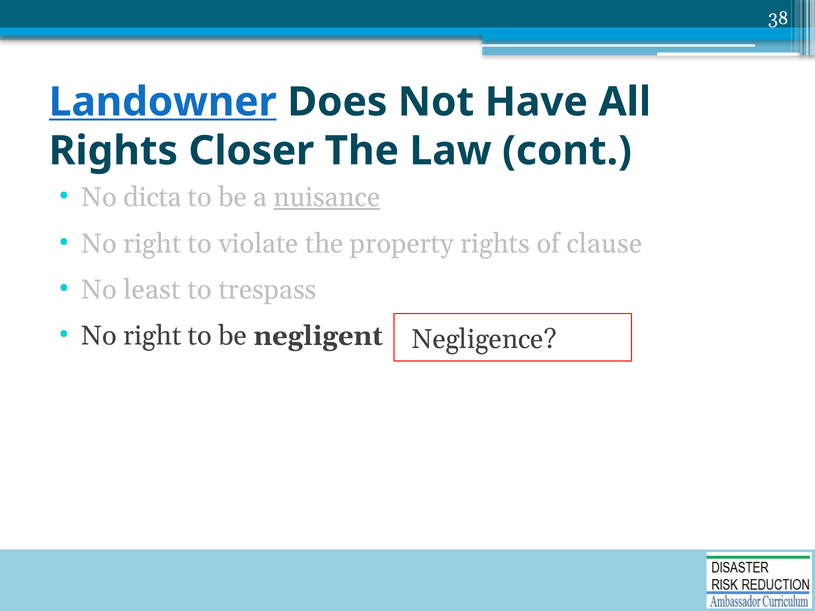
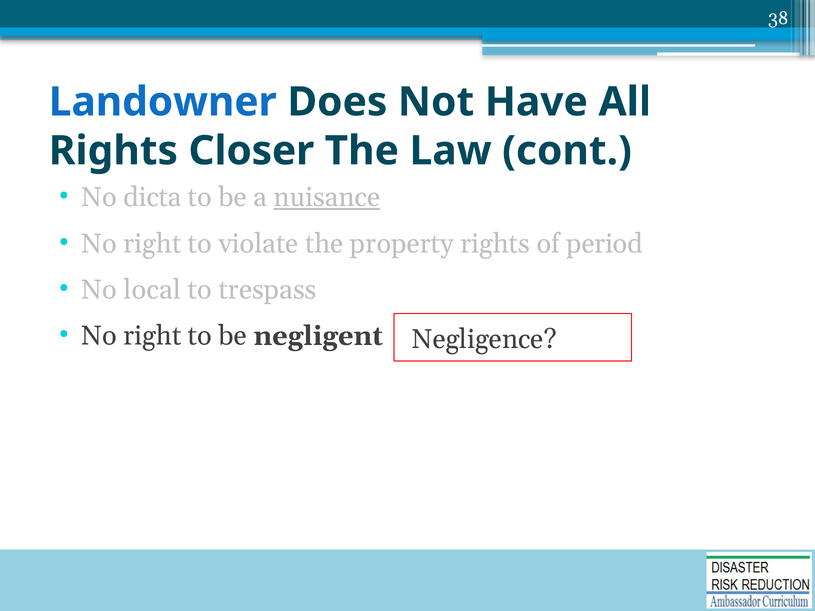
Landowner underline: present -> none
clause: clause -> period
least: least -> local
